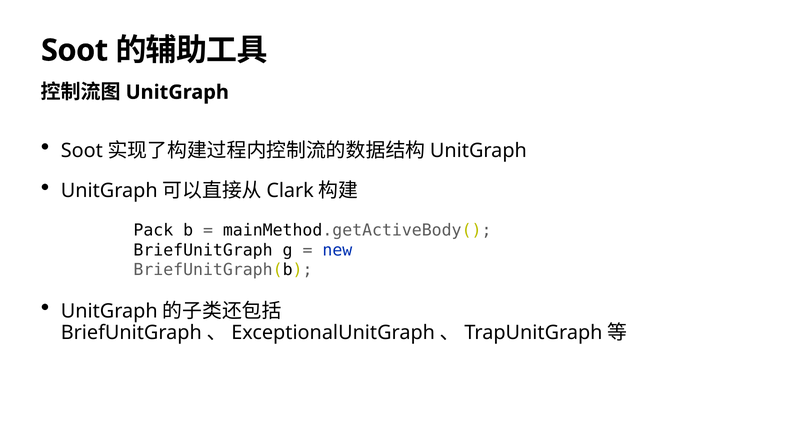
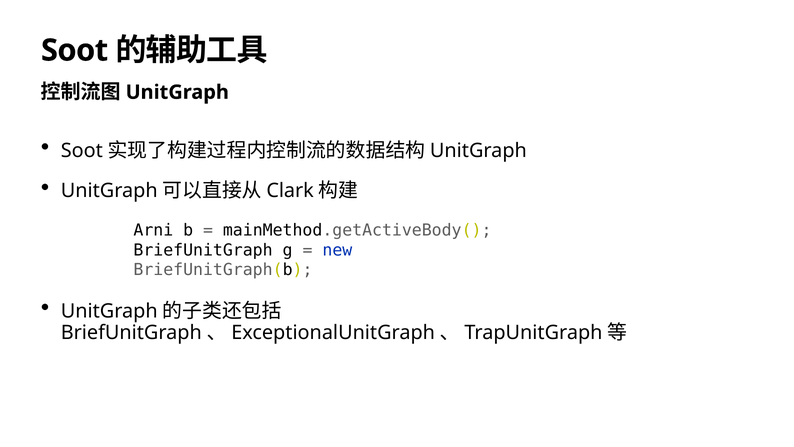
Pack: Pack -> Arni
